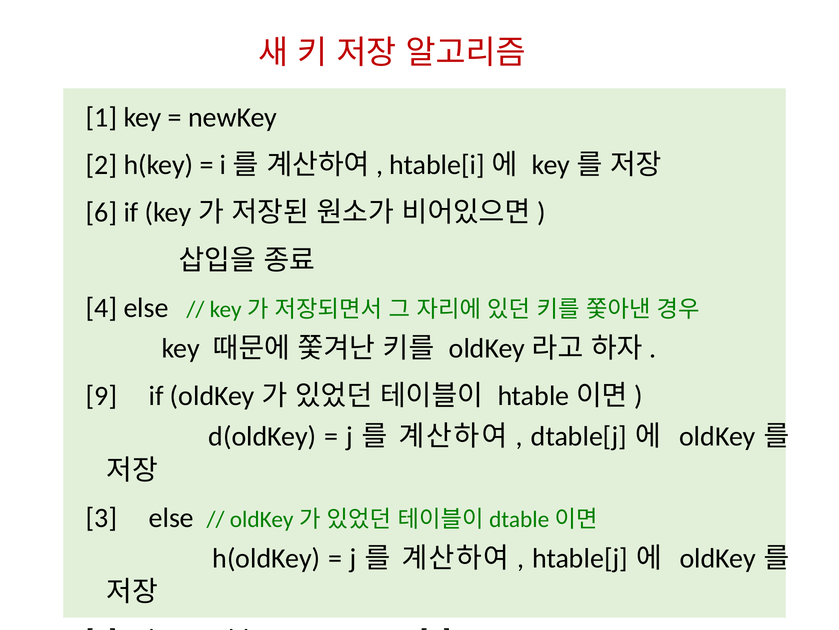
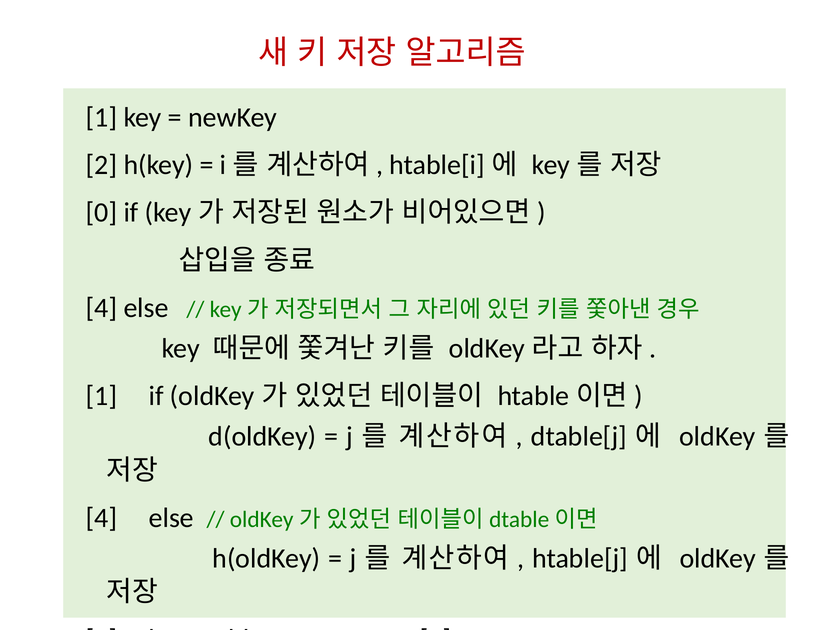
6: 6 -> 0
9 at (102, 396): 9 -> 1
3 at (102, 517): 3 -> 4
